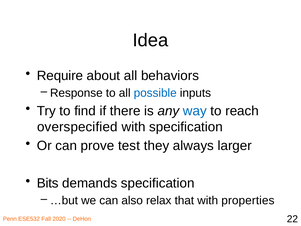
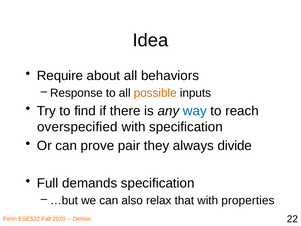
possible colour: blue -> orange
test: test -> pair
larger: larger -> divide
Bits: Bits -> Full
